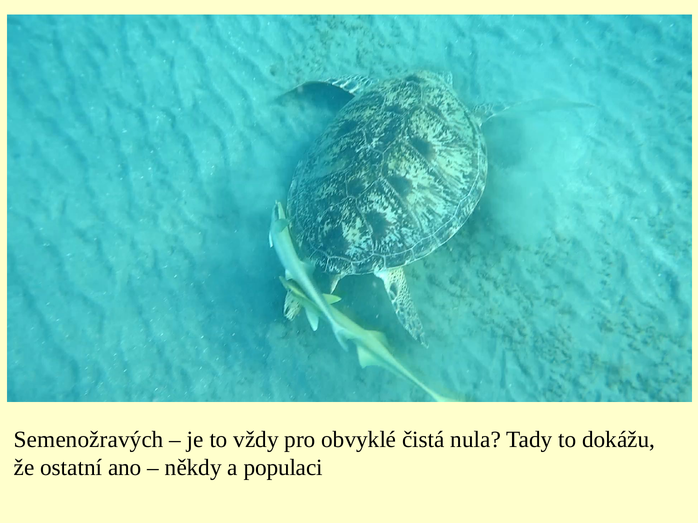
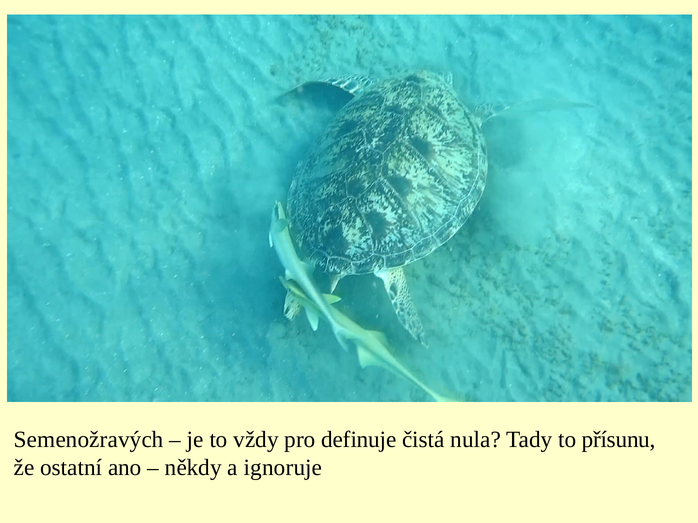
obvyklé: obvyklé -> definuje
dokážu: dokážu -> přísunu
populaci: populaci -> ignoruje
